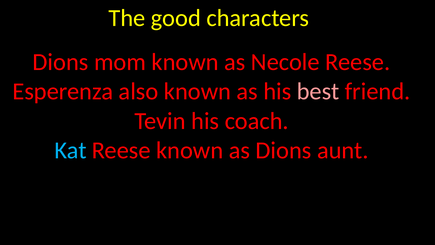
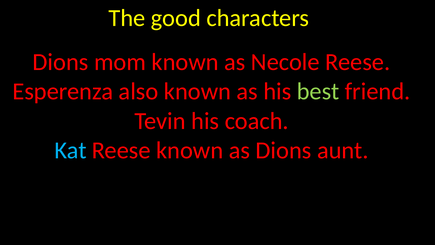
best colour: pink -> light green
